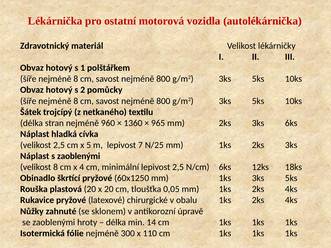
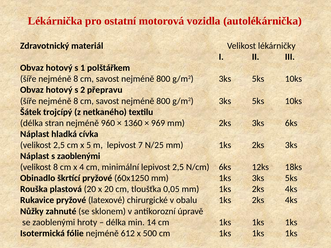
pomůcky: pomůcky -> přepravu
965: 965 -> 969
300: 300 -> 612
110: 110 -> 500
